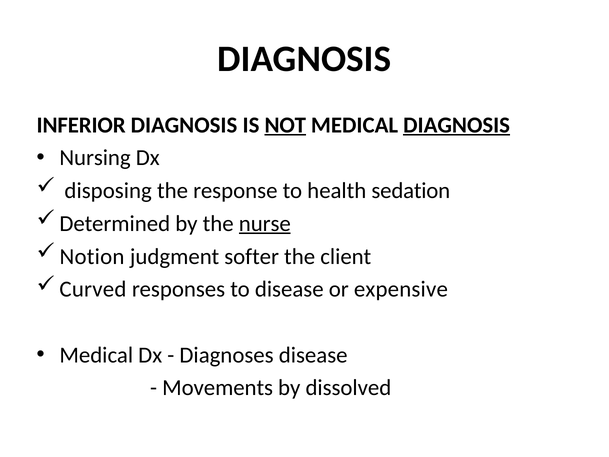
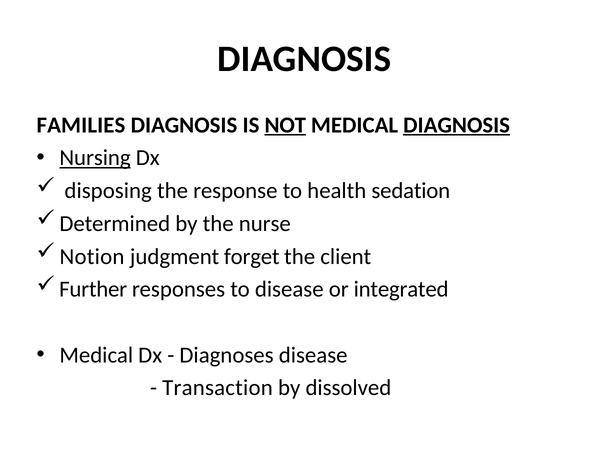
INFERIOR: INFERIOR -> FAMILIES
Nursing underline: none -> present
nurse underline: present -> none
softer: softer -> forget
Curved: Curved -> Further
expensive: expensive -> integrated
Movements: Movements -> Transaction
